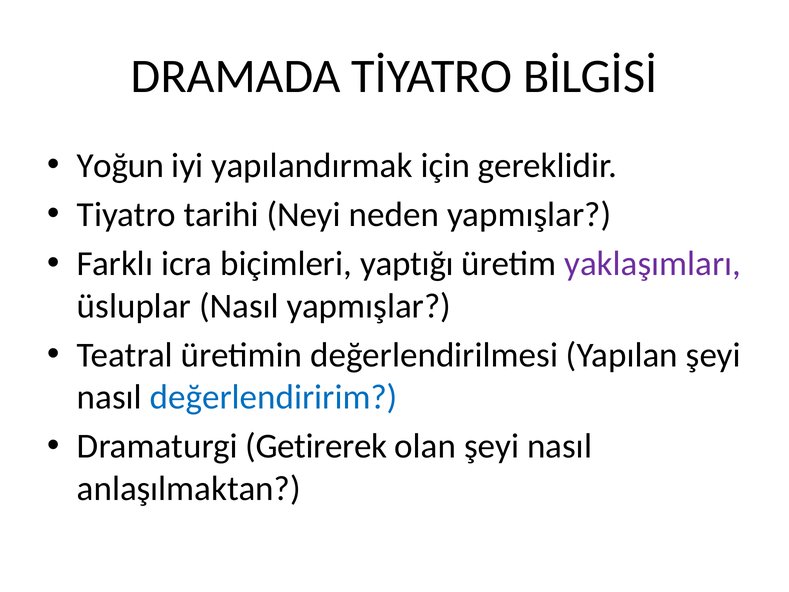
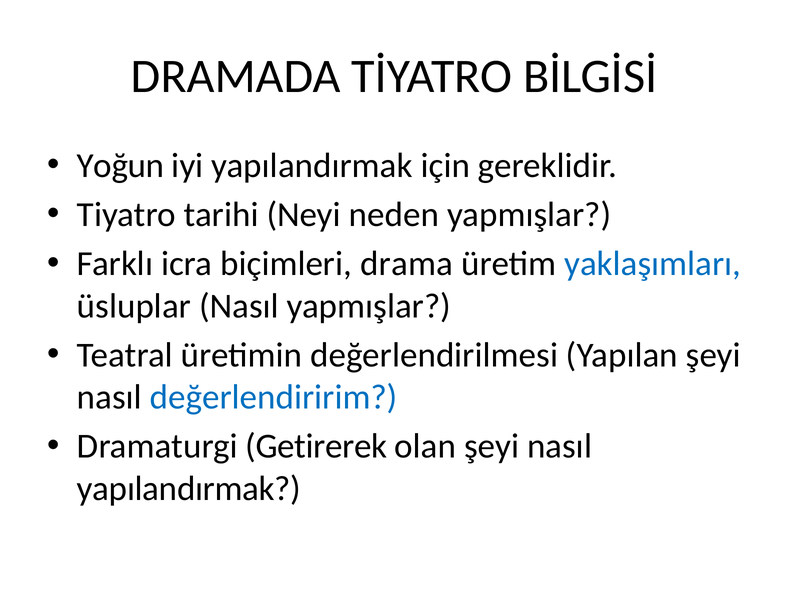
yaptığı: yaptığı -> drama
yaklaşımları colour: purple -> blue
anlaşılmaktan at (189, 488): anlaşılmaktan -> yapılandırmak
